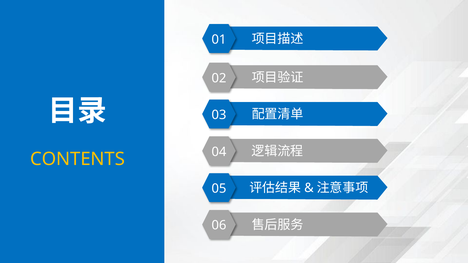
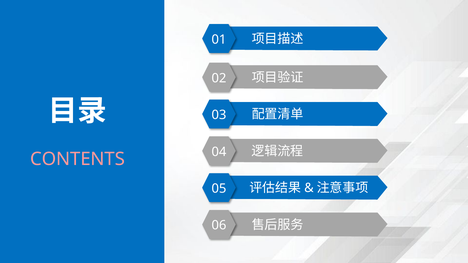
CONTENTS colour: yellow -> pink
